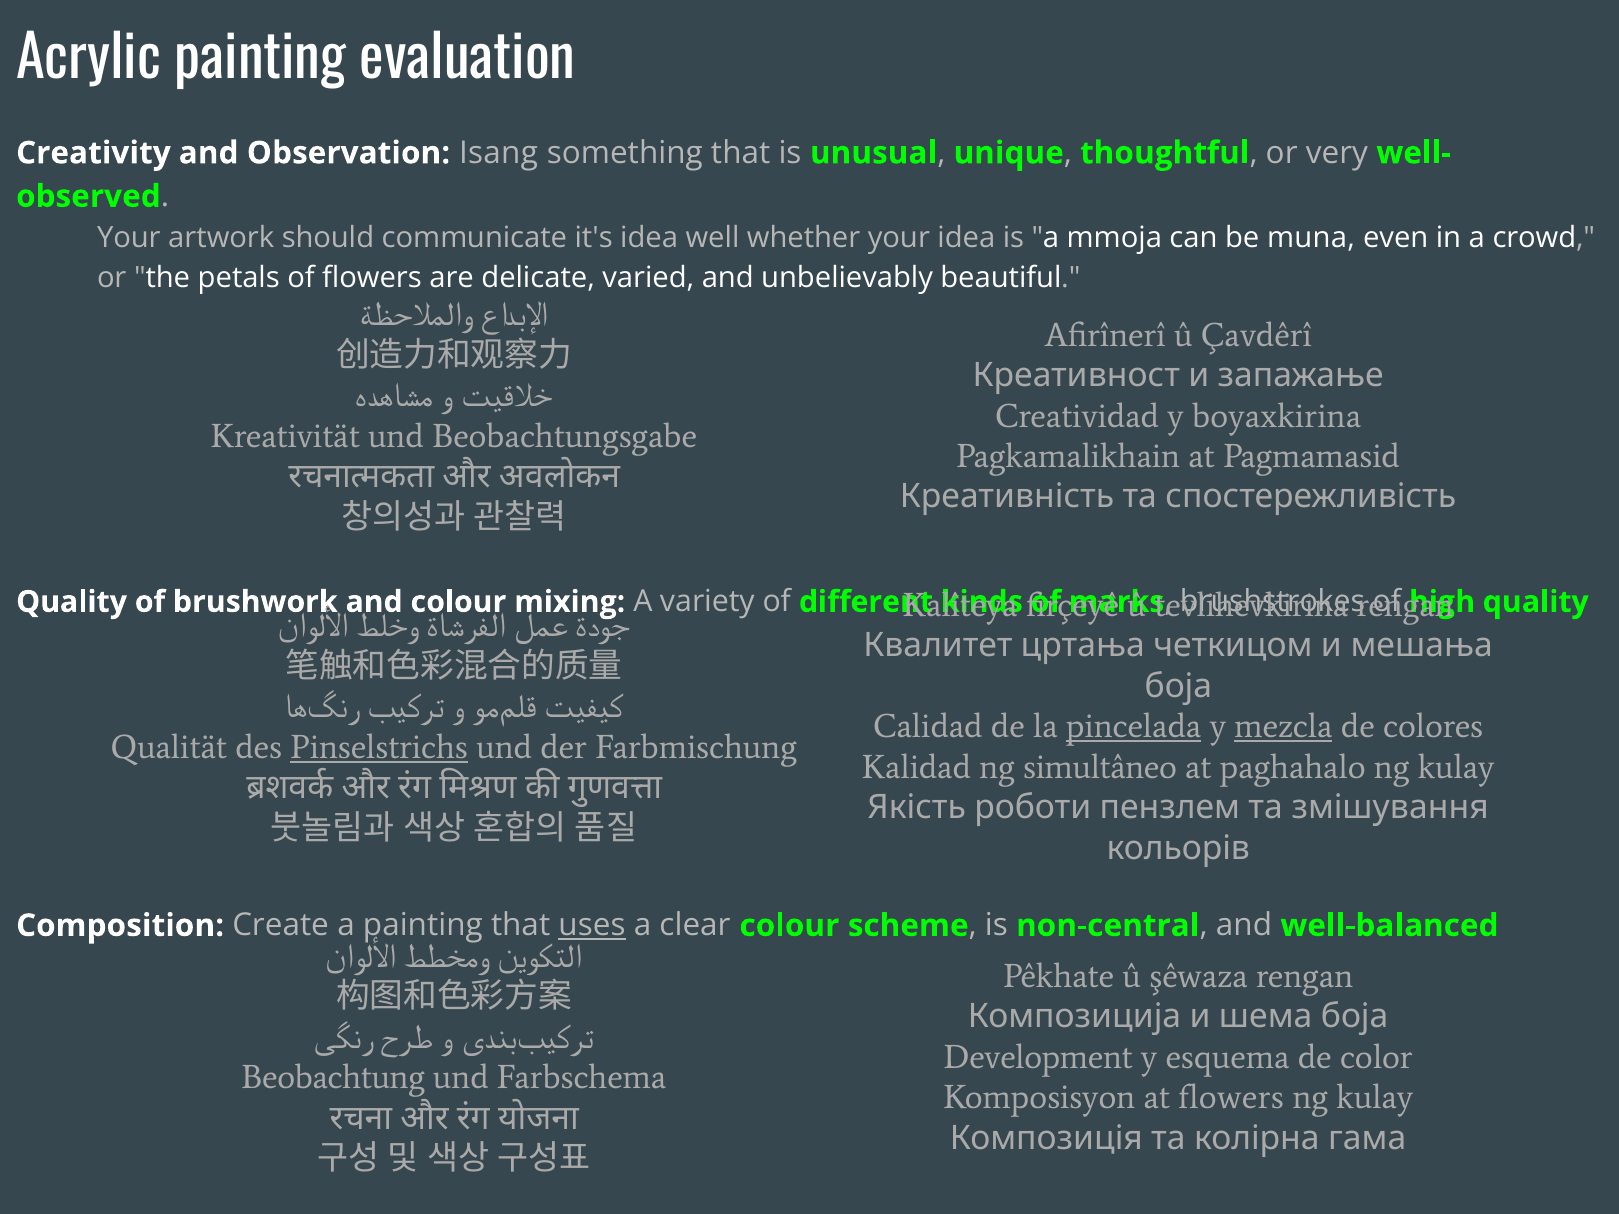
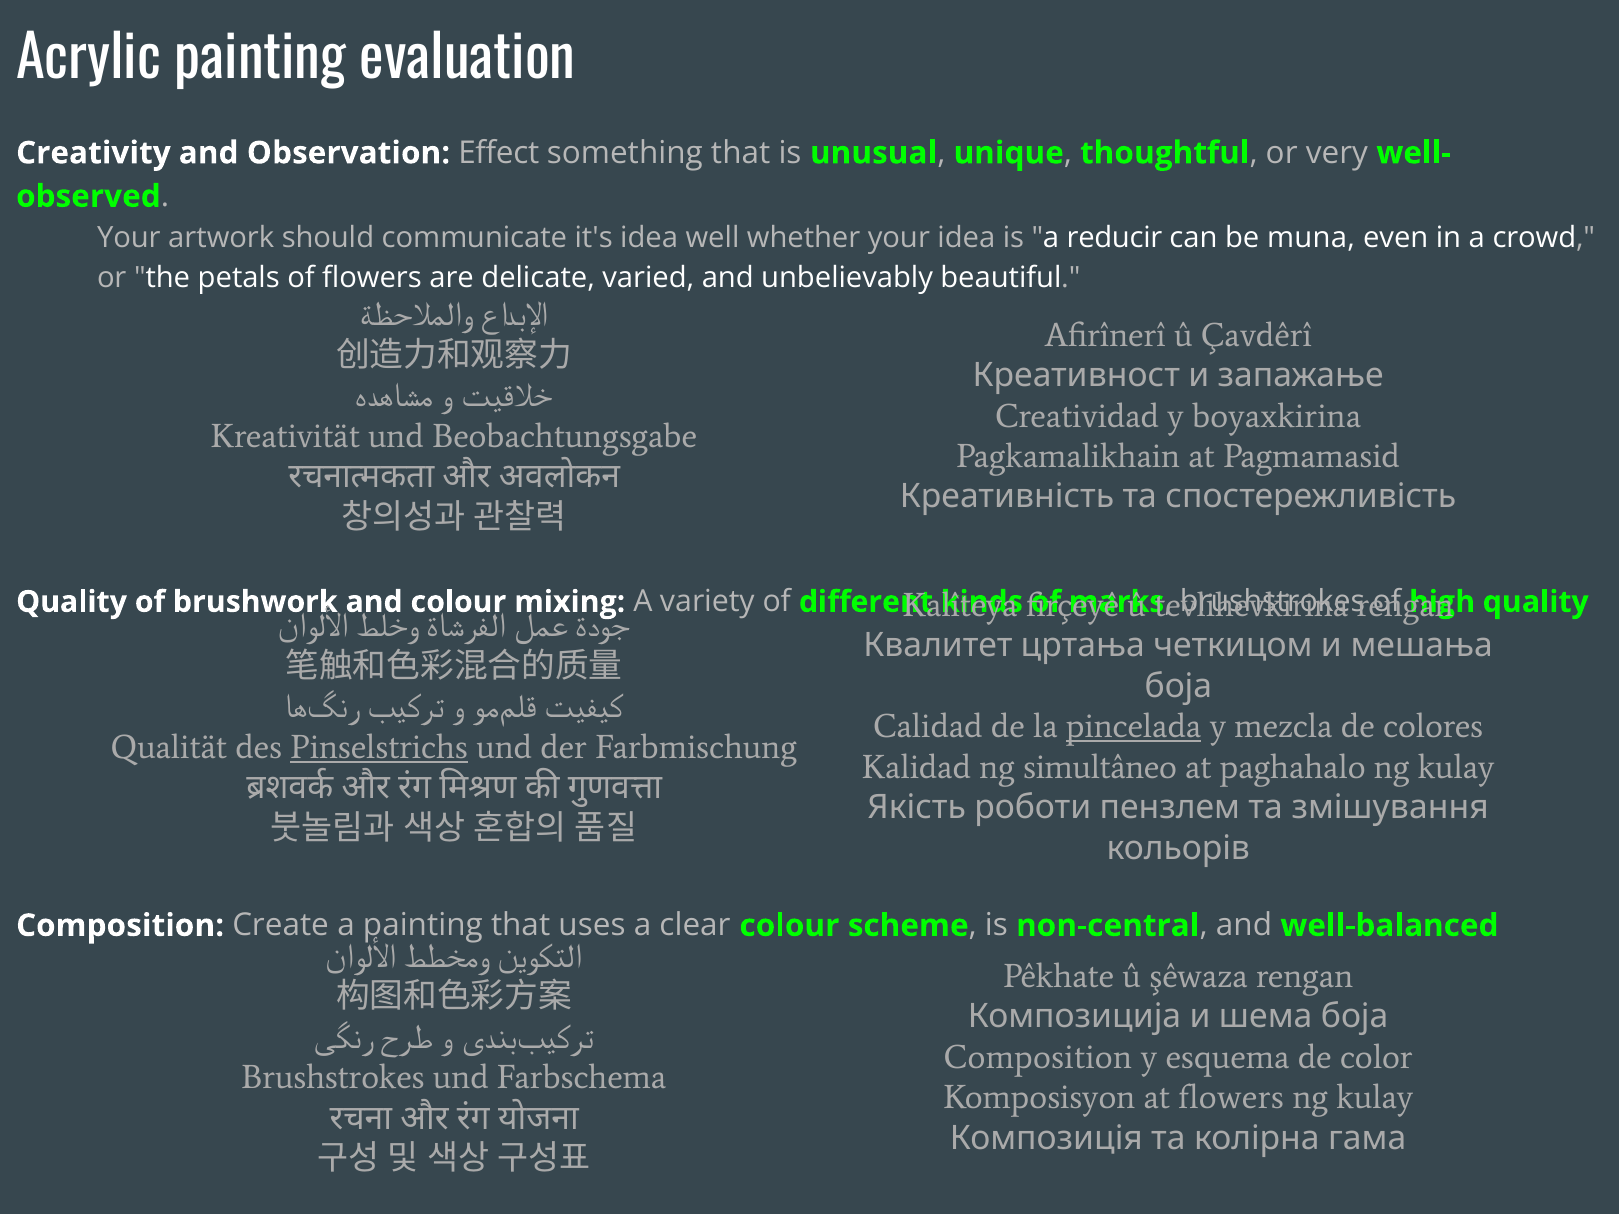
Isang: Isang -> Effect
mmoja: mmoja -> reducir
mezcla underline: present -> none
uses underline: present -> none
Development at (1038, 1058): Development -> Composition
Beobachtung at (333, 1078): Beobachtung -> Brushstrokes
